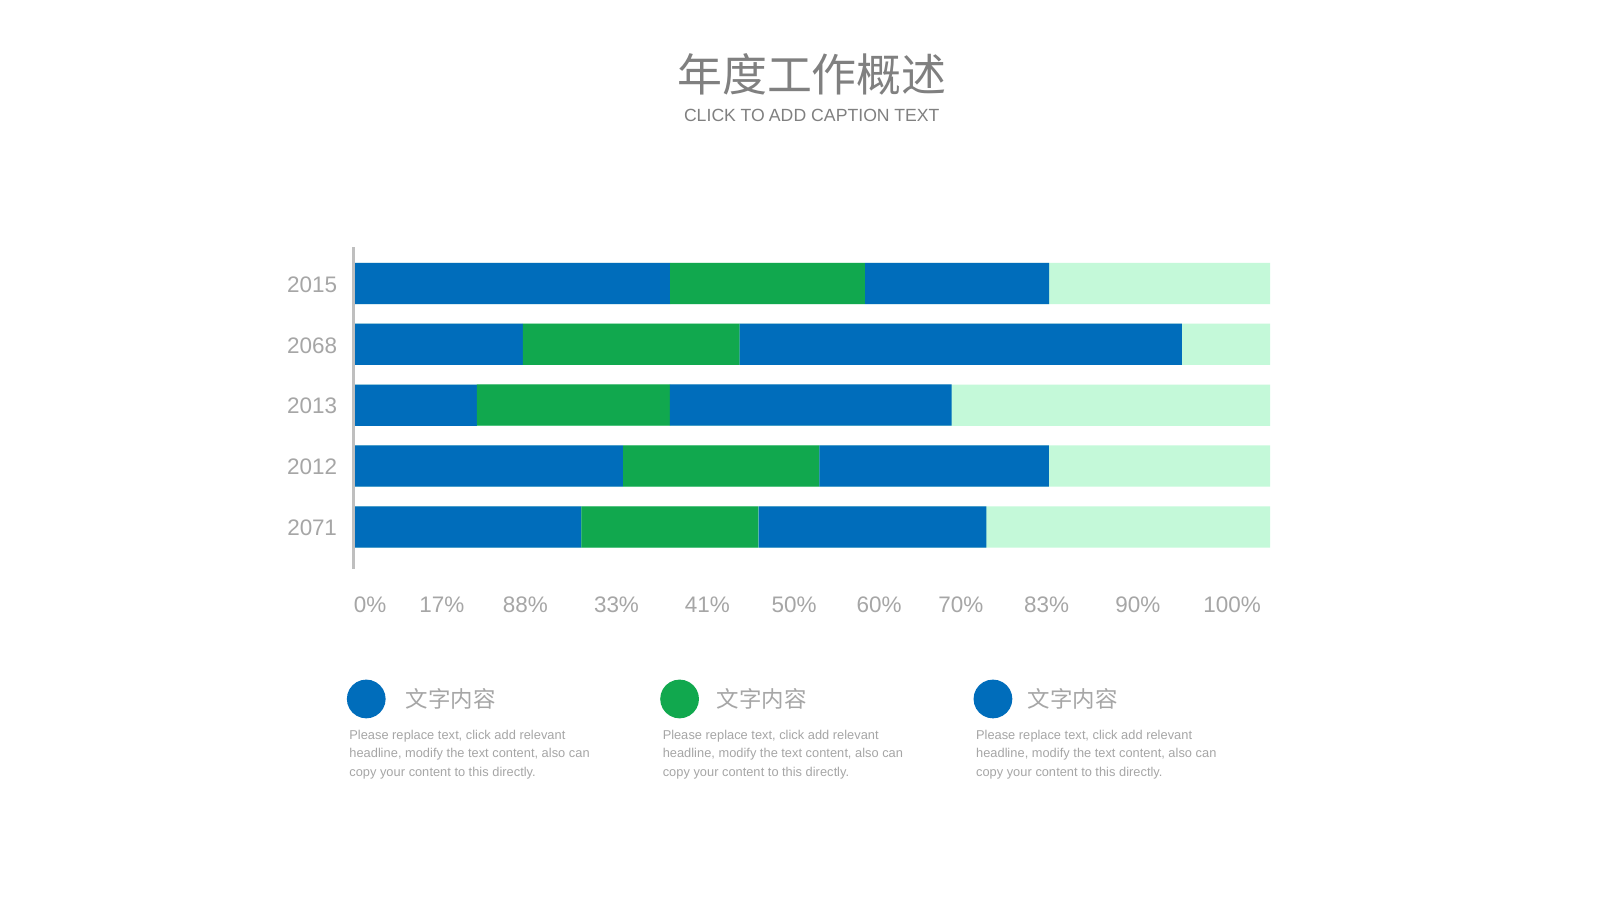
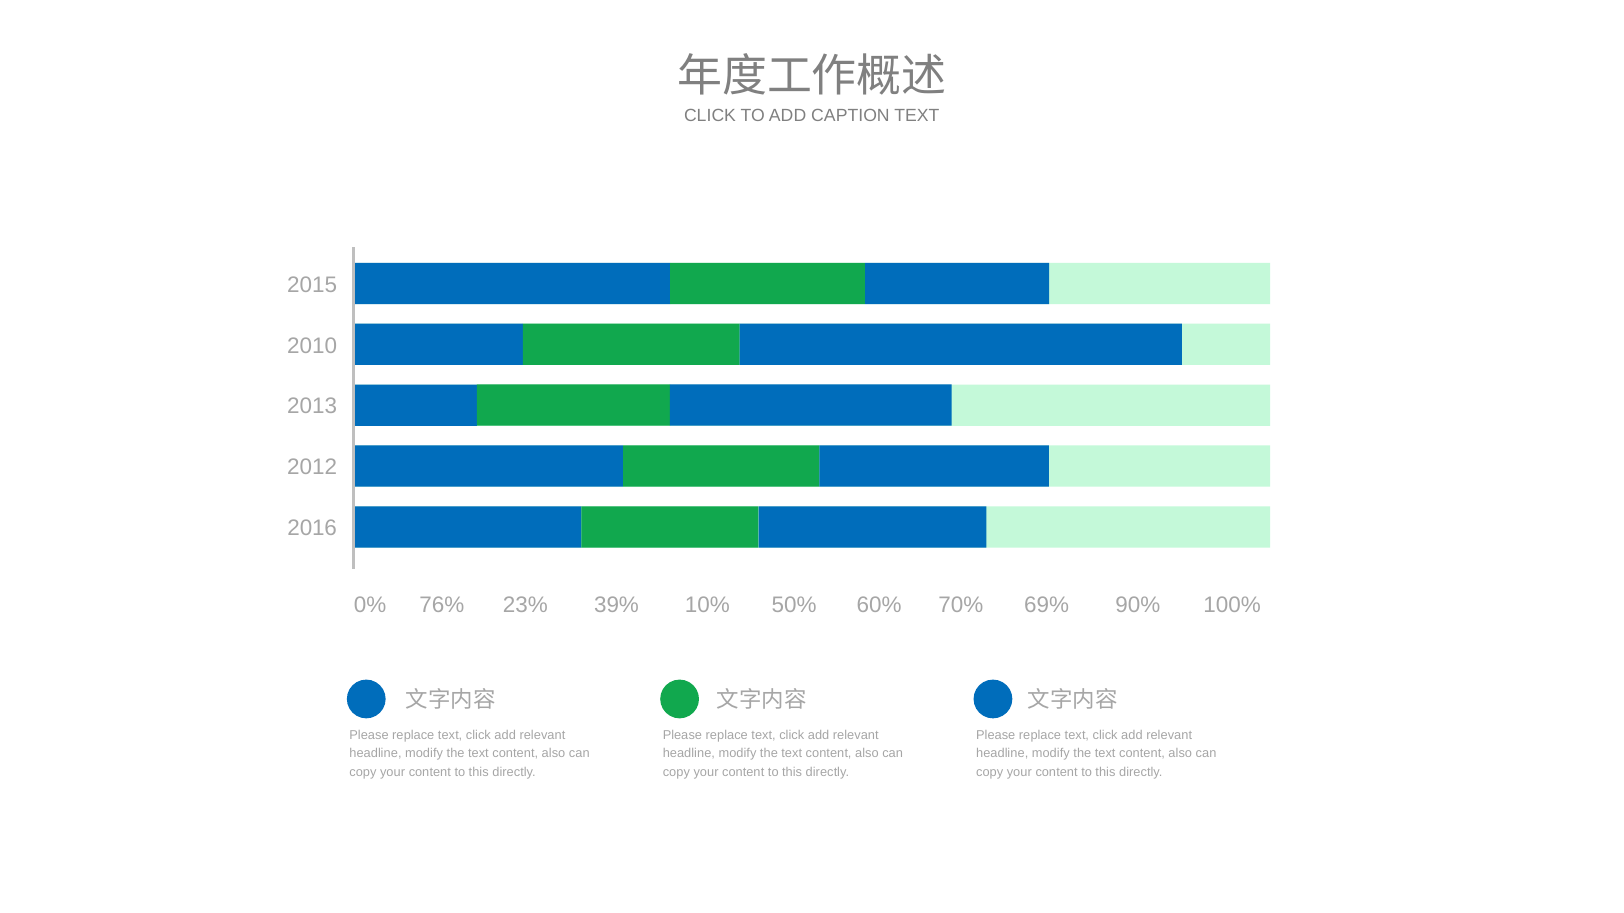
2068: 2068 -> 2010
2071: 2071 -> 2016
17%: 17% -> 76%
88%: 88% -> 23%
33%: 33% -> 39%
41%: 41% -> 10%
83%: 83% -> 69%
